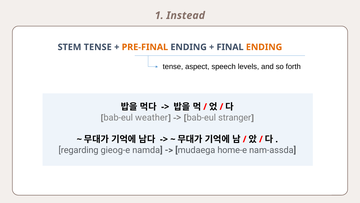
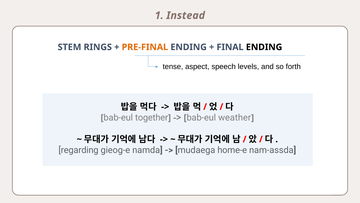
STEM TENSE: TENSE -> RINGS
ENDING at (264, 47) colour: orange -> black
weather: weather -> together
stranger: stranger -> weather
